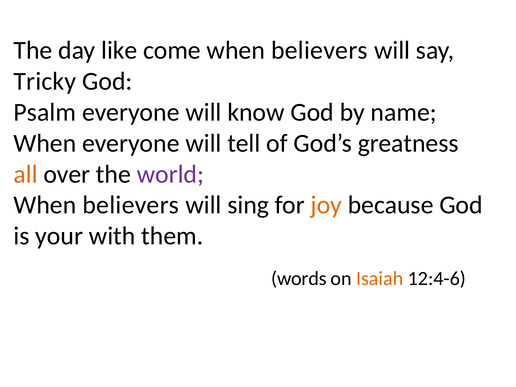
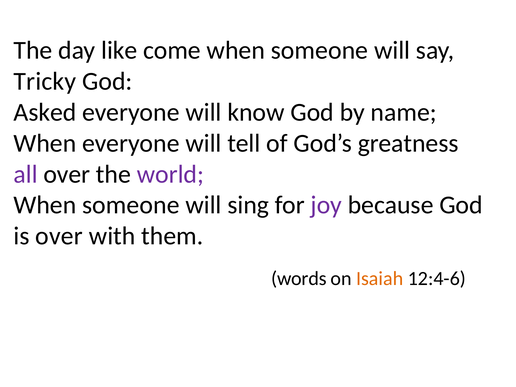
come when believers: believers -> someone
Psalm: Psalm -> Asked
all colour: orange -> purple
believers at (131, 205): believers -> someone
joy colour: orange -> purple
is your: your -> over
